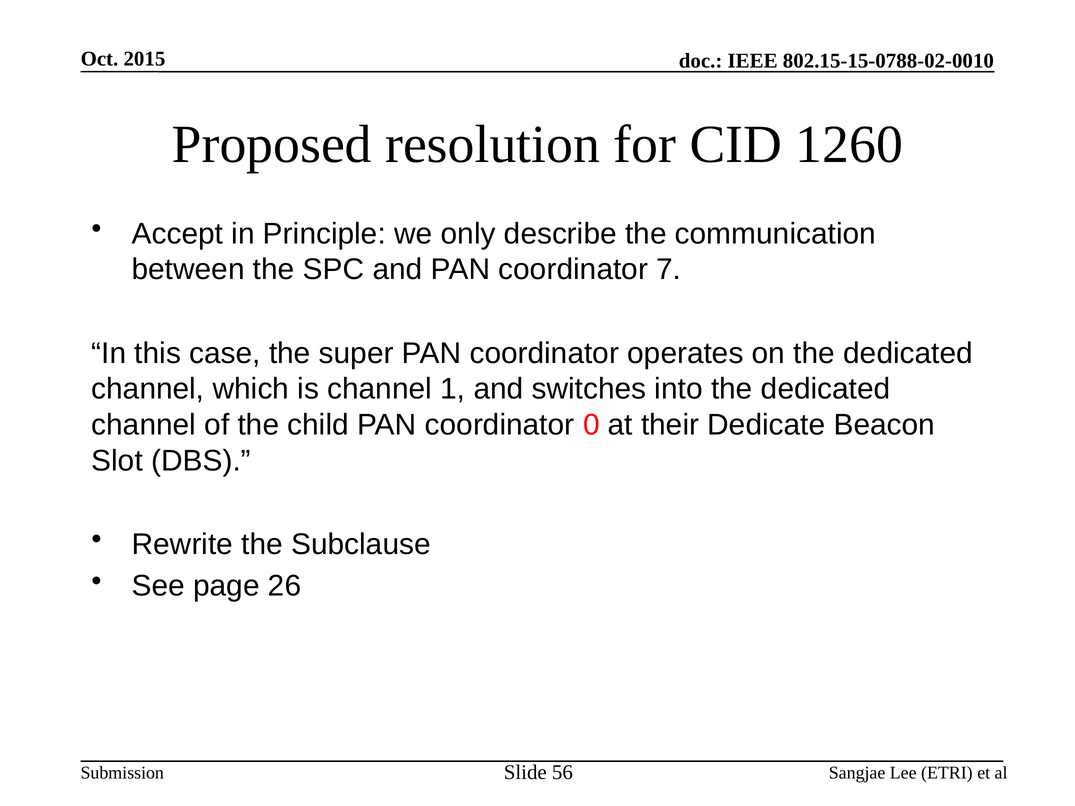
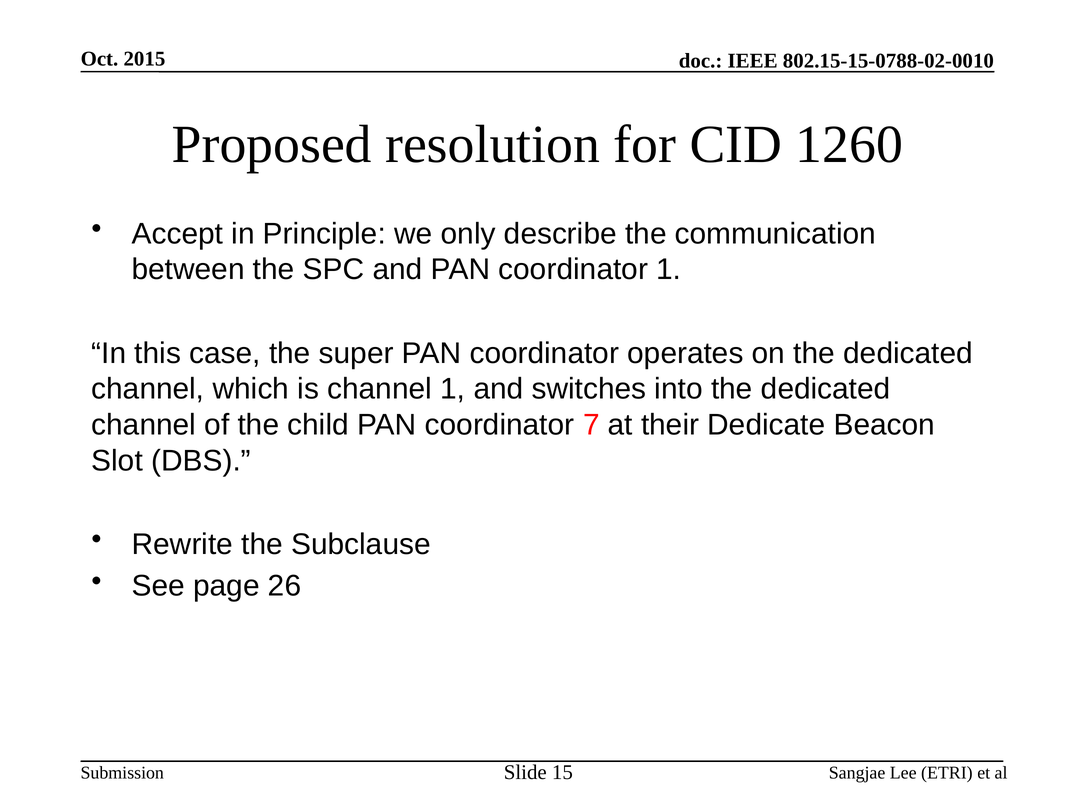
coordinator 7: 7 -> 1
0: 0 -> 7
56: 56 -> 15
